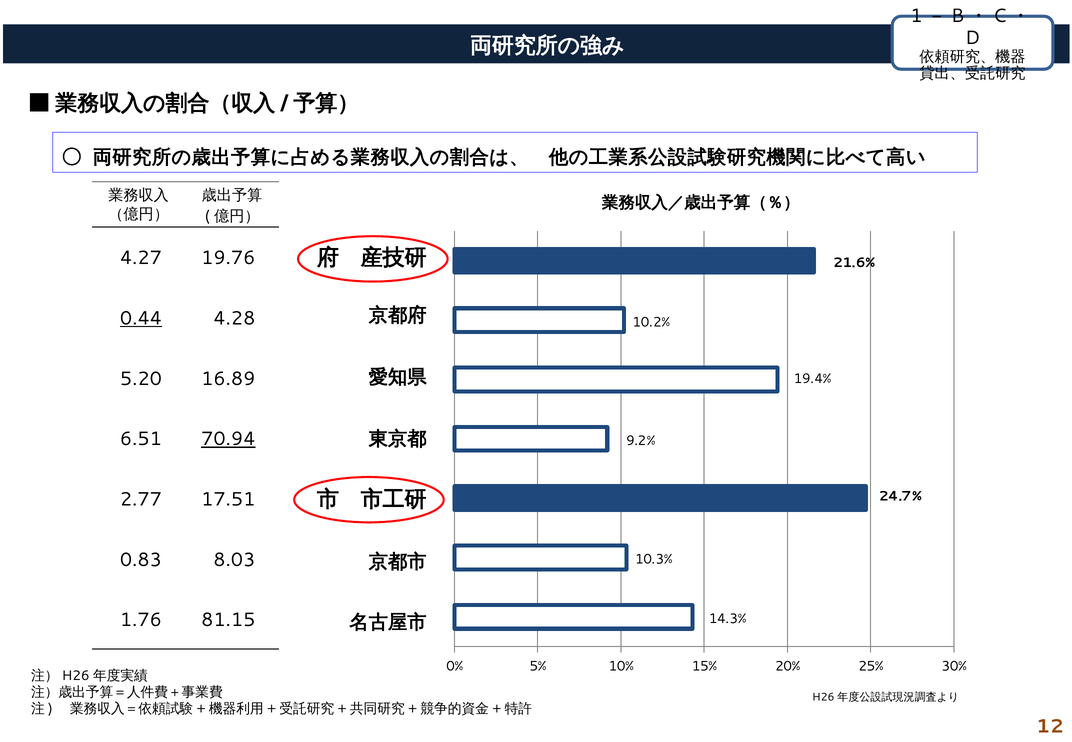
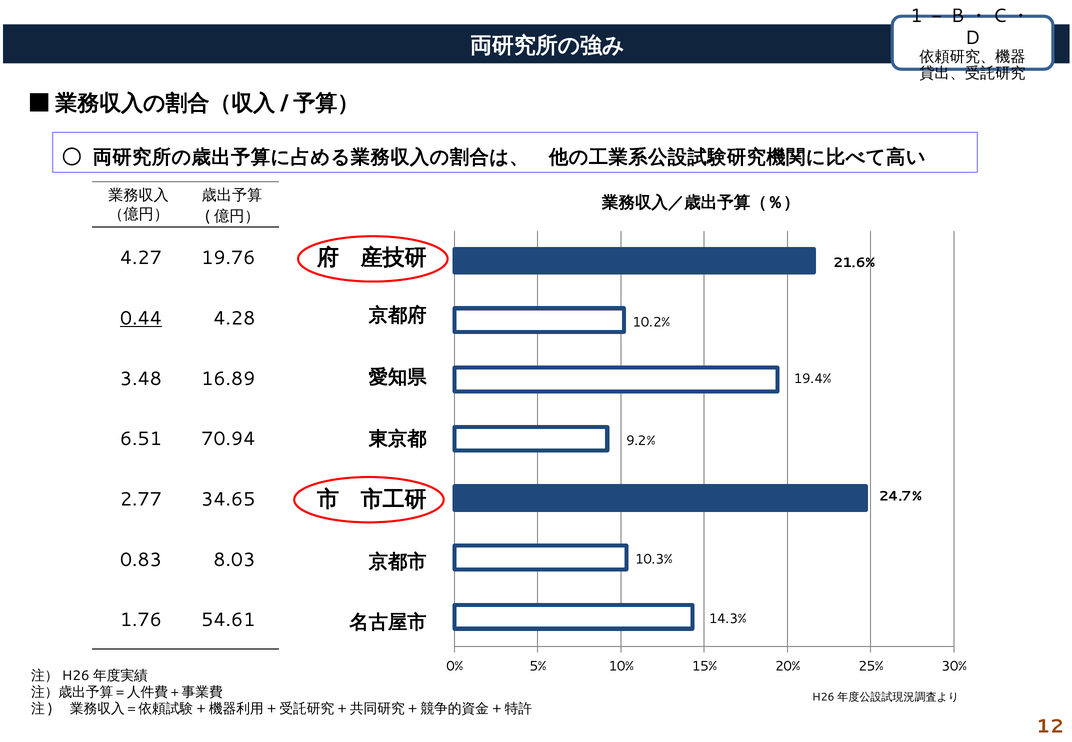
5.20: 5.20 -> 3.48
70.94 underline: present -> none
17.51: 17.51 -> 34.65
81.15: 81.15 -> 54.61
